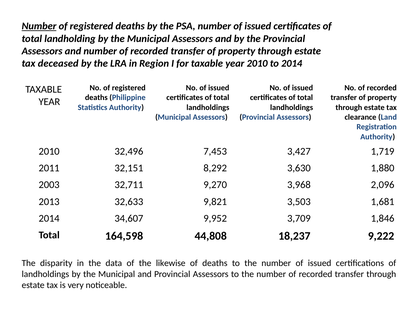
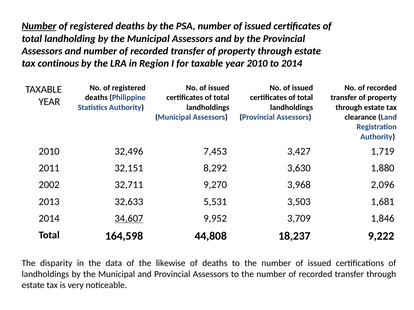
deceased: deceased -> continous
2003: 2003 -> 2002
9,821: 9,821 -> 5,531
34,607 underline: none -> present
